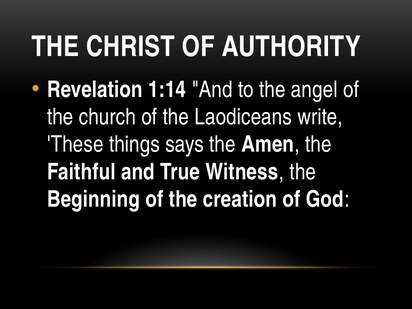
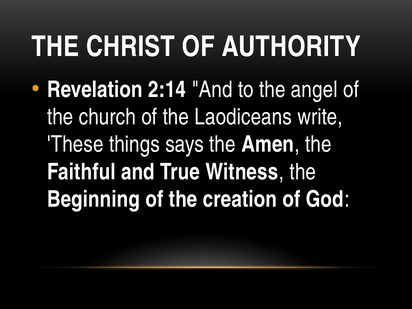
1:14: 1:14 -> 2:14
